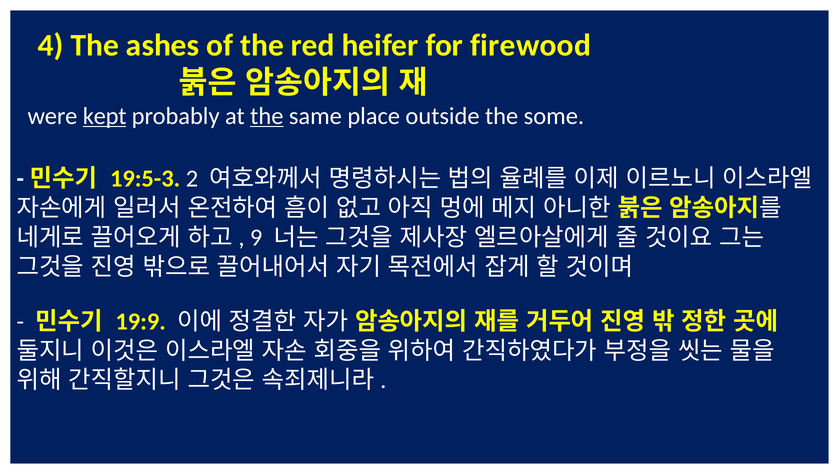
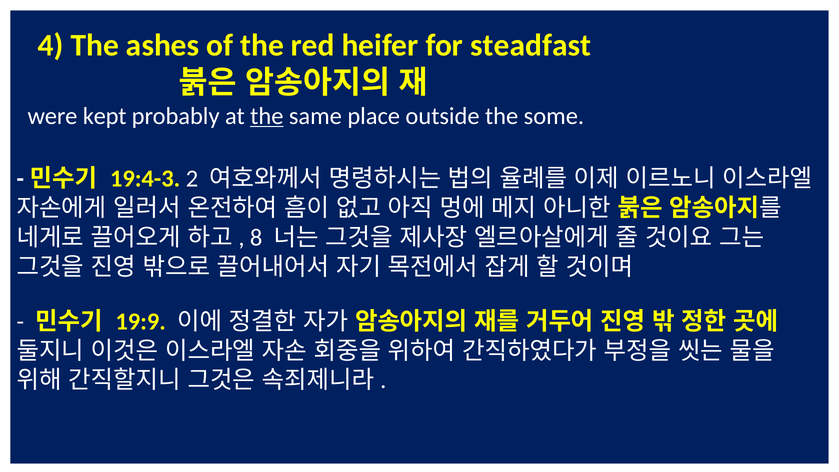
firewood: firewood -> steadfast
kept underline: present -> none
19:5-3: 19:5-3 -> 19:4-3
9: 9 -> 8
